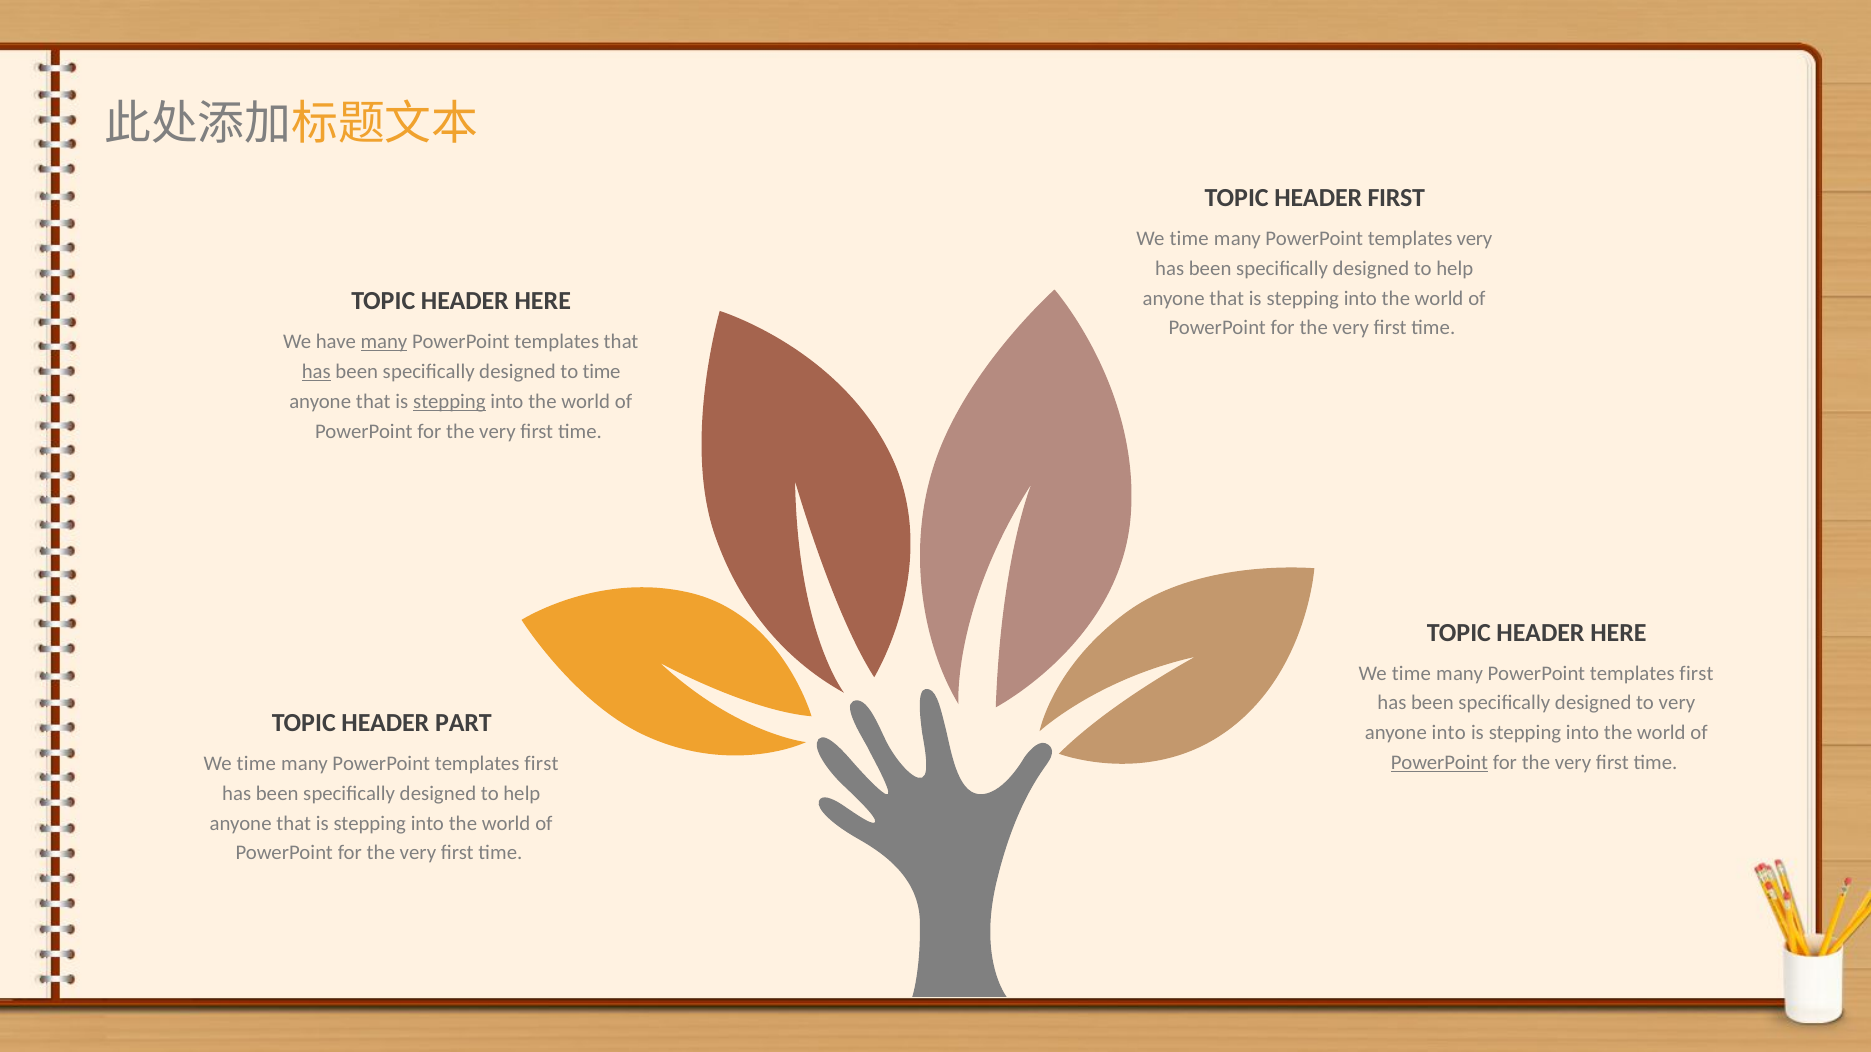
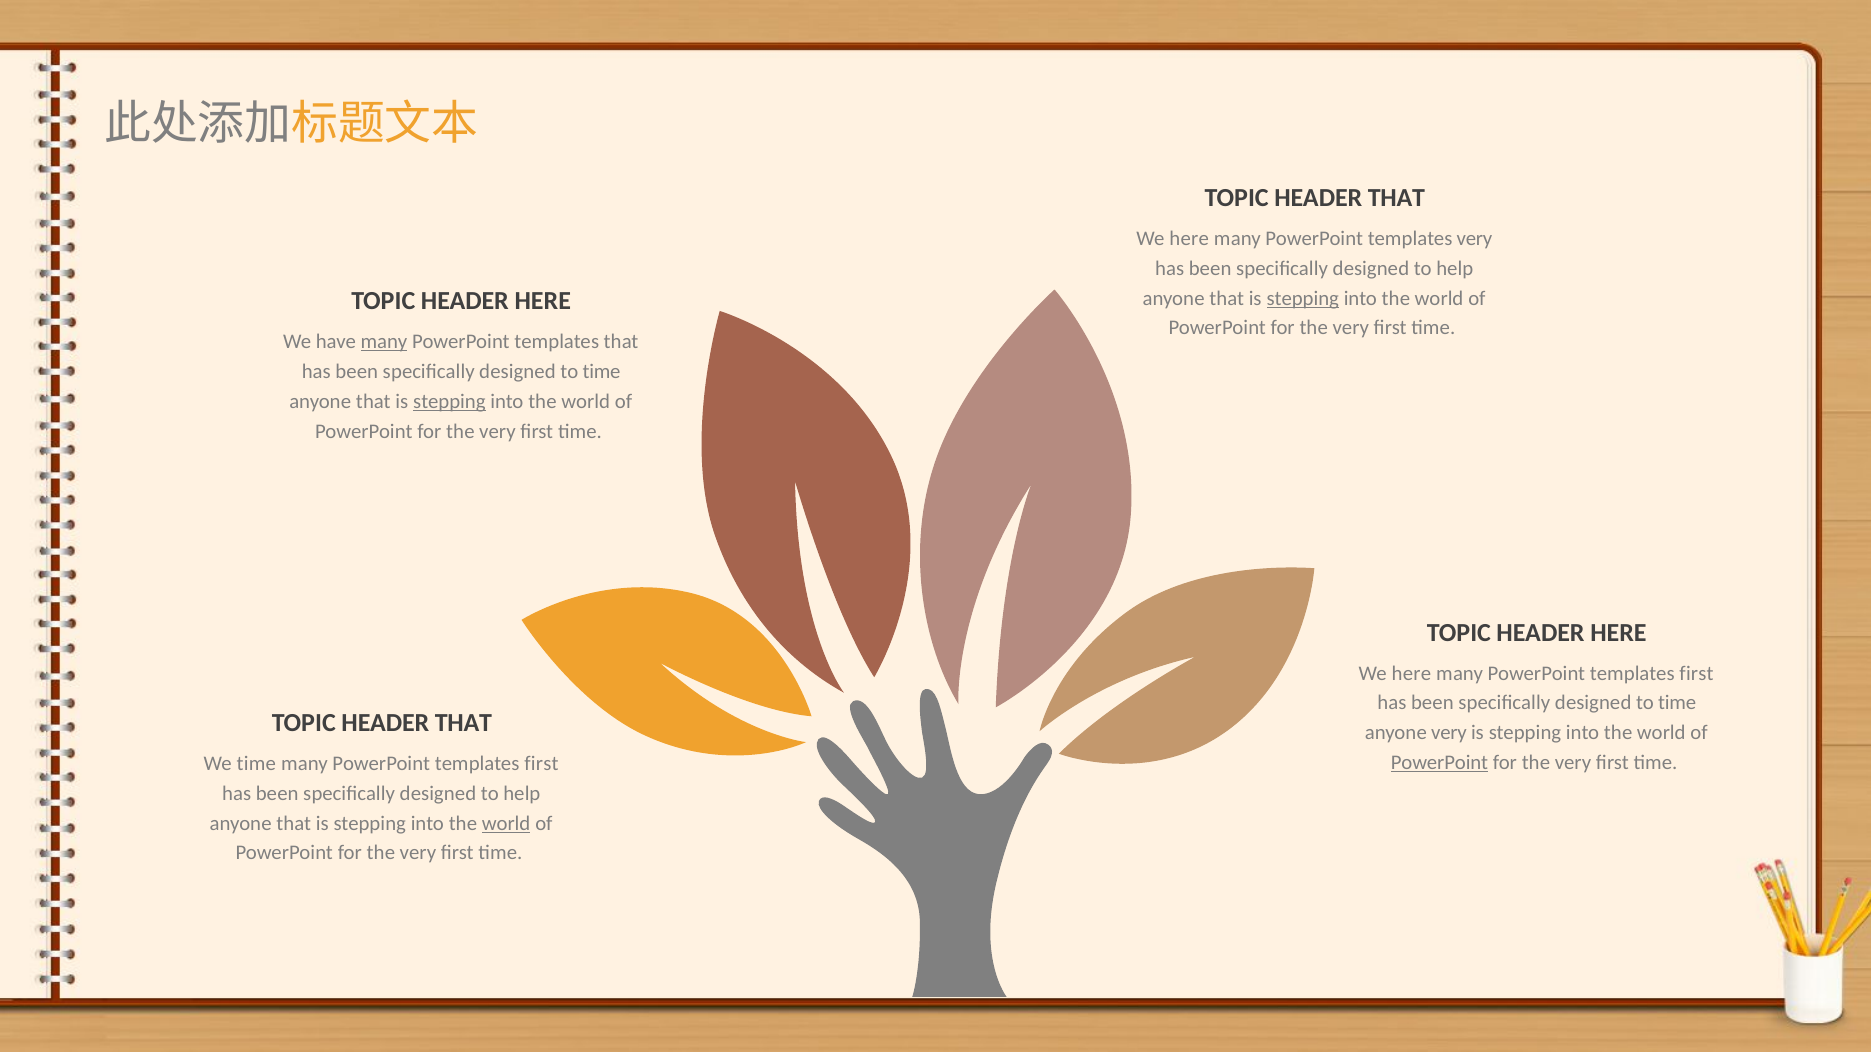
FIRST at (1396, 198): FIRST -> THAT
time at (1189, 239): time -> here
stepping at (1303, 298) underline: none -> present
has at (316, 372) underline: present -> none
time at (1411, 674): time -> here
very at (1677, 703): very -> time
PART at (463, 723): PART -> THAT
anyone into: into -> very
world at (506, 824) underline: none -> present
